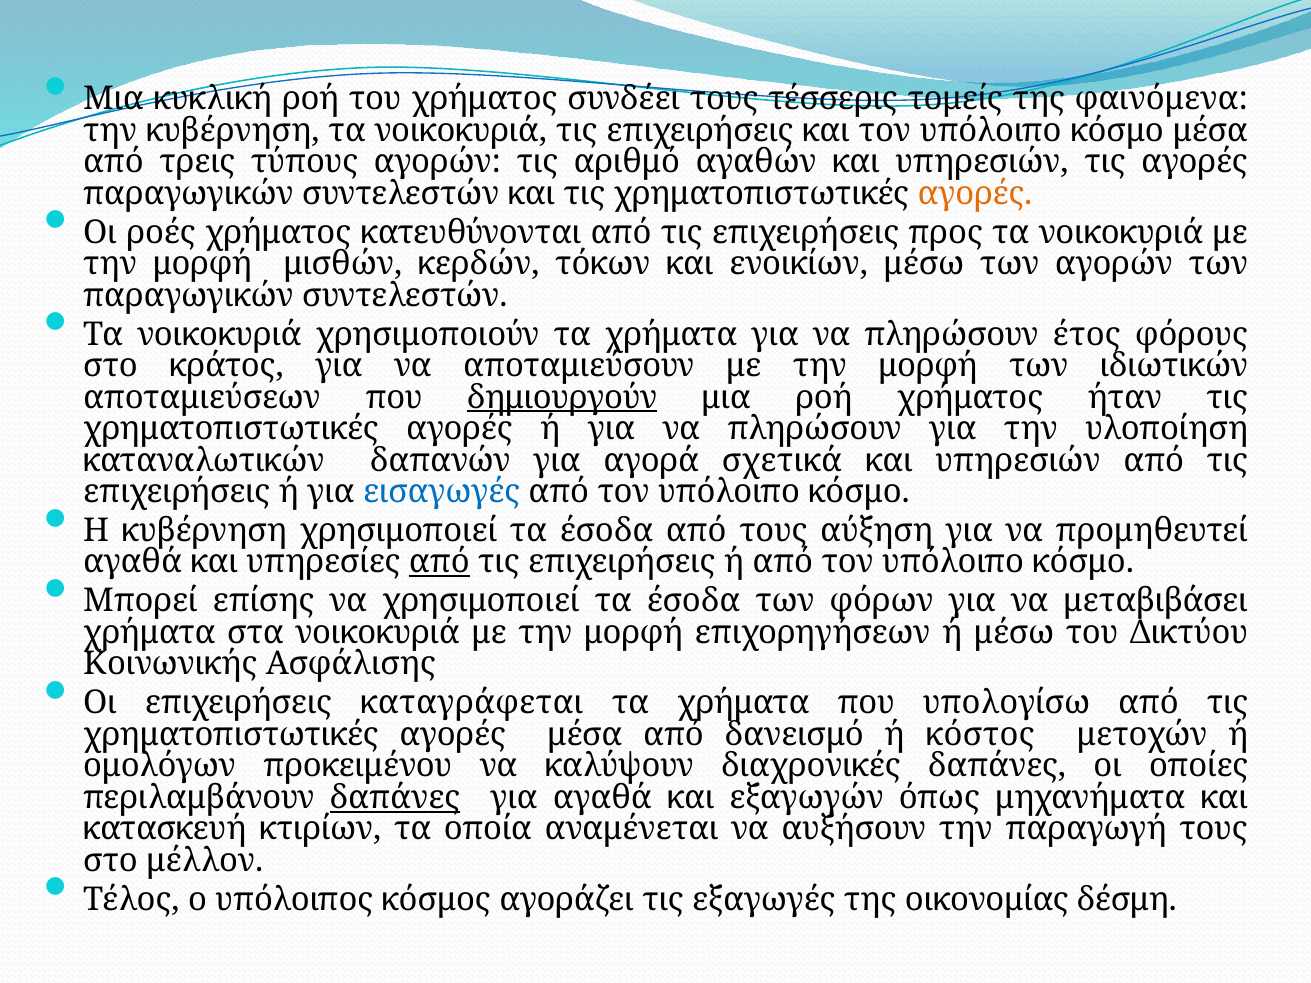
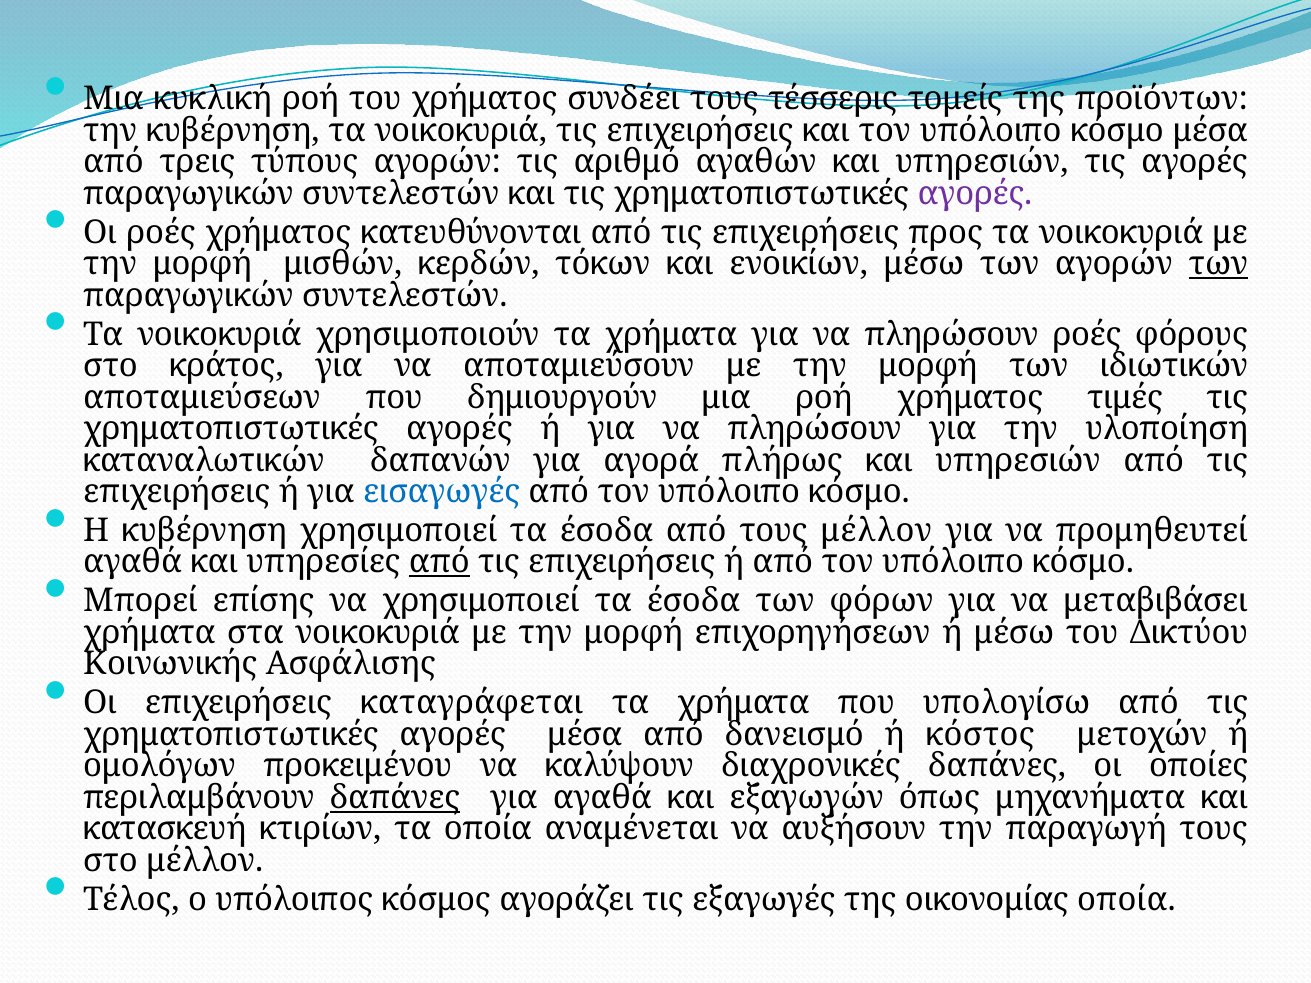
φαινόμενα: φαινόμενα -> προϊόντων
αγορές at (975, 193) colour: orange -> purple
των at (1218, 264) underline: none -> present
πληρώσουν έτος: έτος -> ροές
δημιουργούν underline: present -> none
ήταν: ήταν -> τιμές
σχετικά: σχετικά -> πλήρως
τους αύξηση: αύξηση -> μέλλον
οικονομίας δέσμη: δέσμη -> οποία
